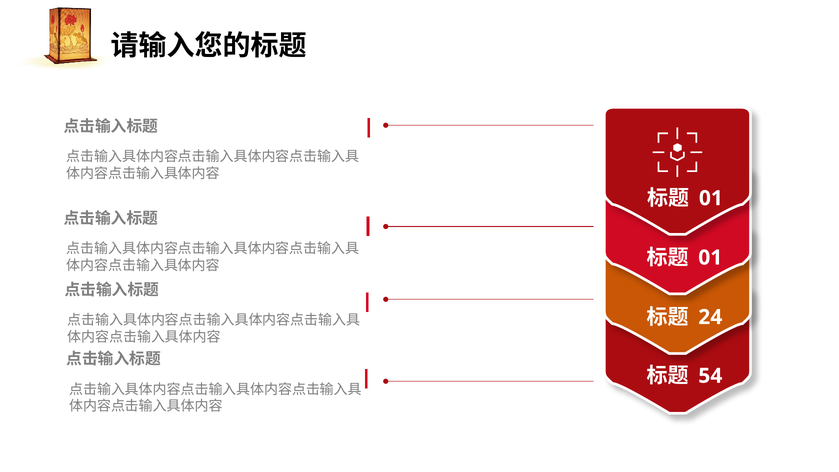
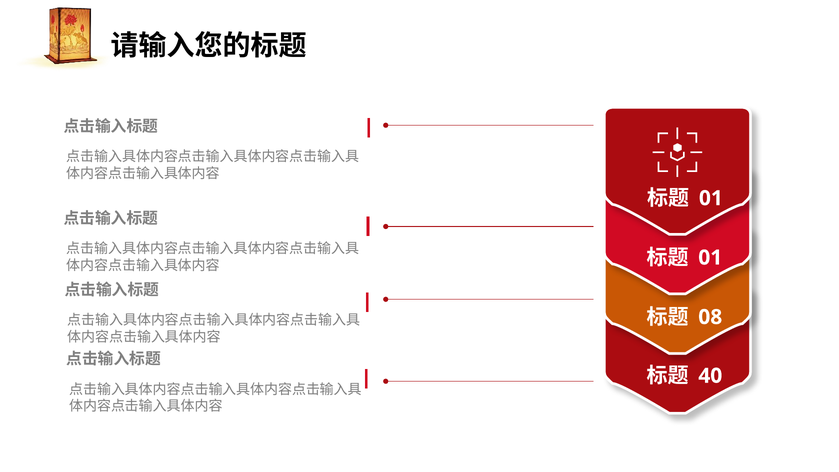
24: 24 -> 08
54: 54 -> 40
